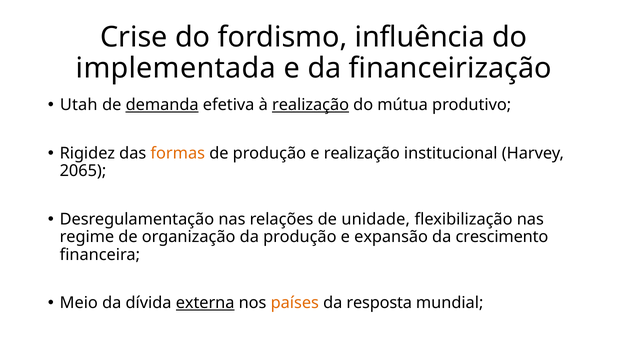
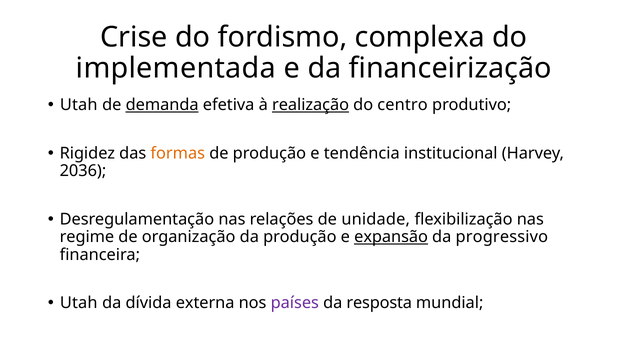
influência: influência -> complexa
mútua: mútua -> centro
e realização: realização -> tendência
2065: 2065 -> 2036
expansão underline: none -> present
crescimento: crescimento -> progressivo
Meio at (79, 303): Meio -> Utah
externa underline: present -> none
países colour: orange -> purple
